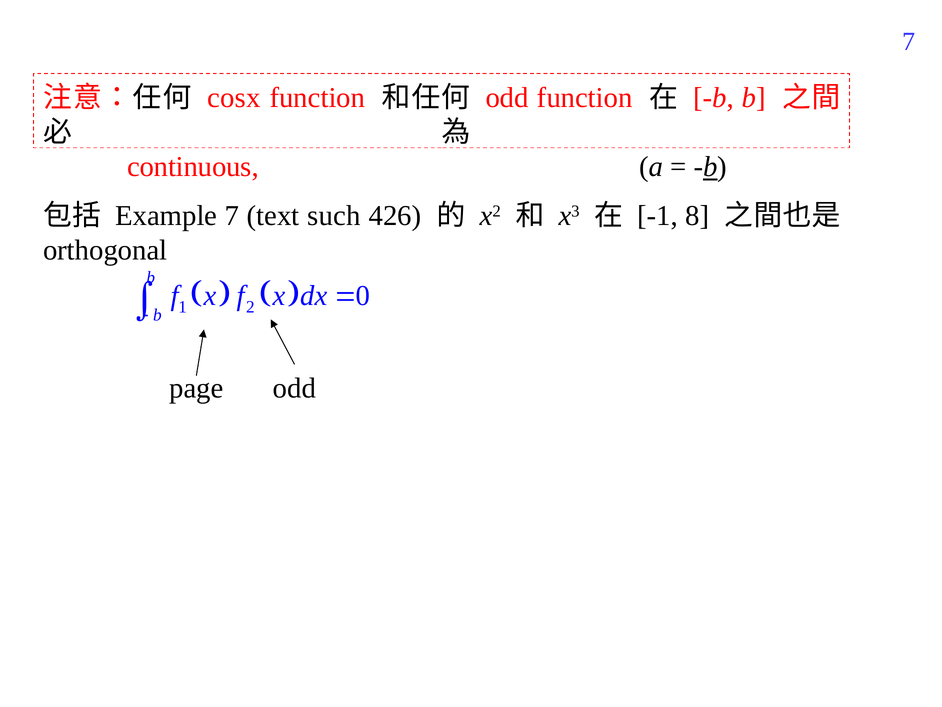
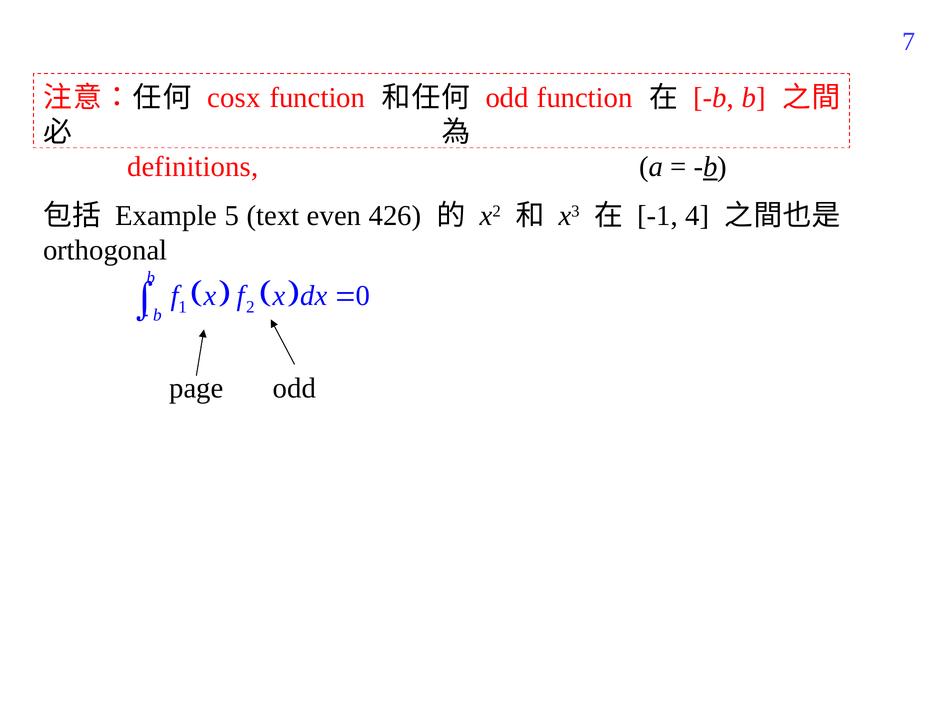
continuous: continuous -> definitions
Example 7: 7 -> 5
such: such -> even
8: 8 -> 4
